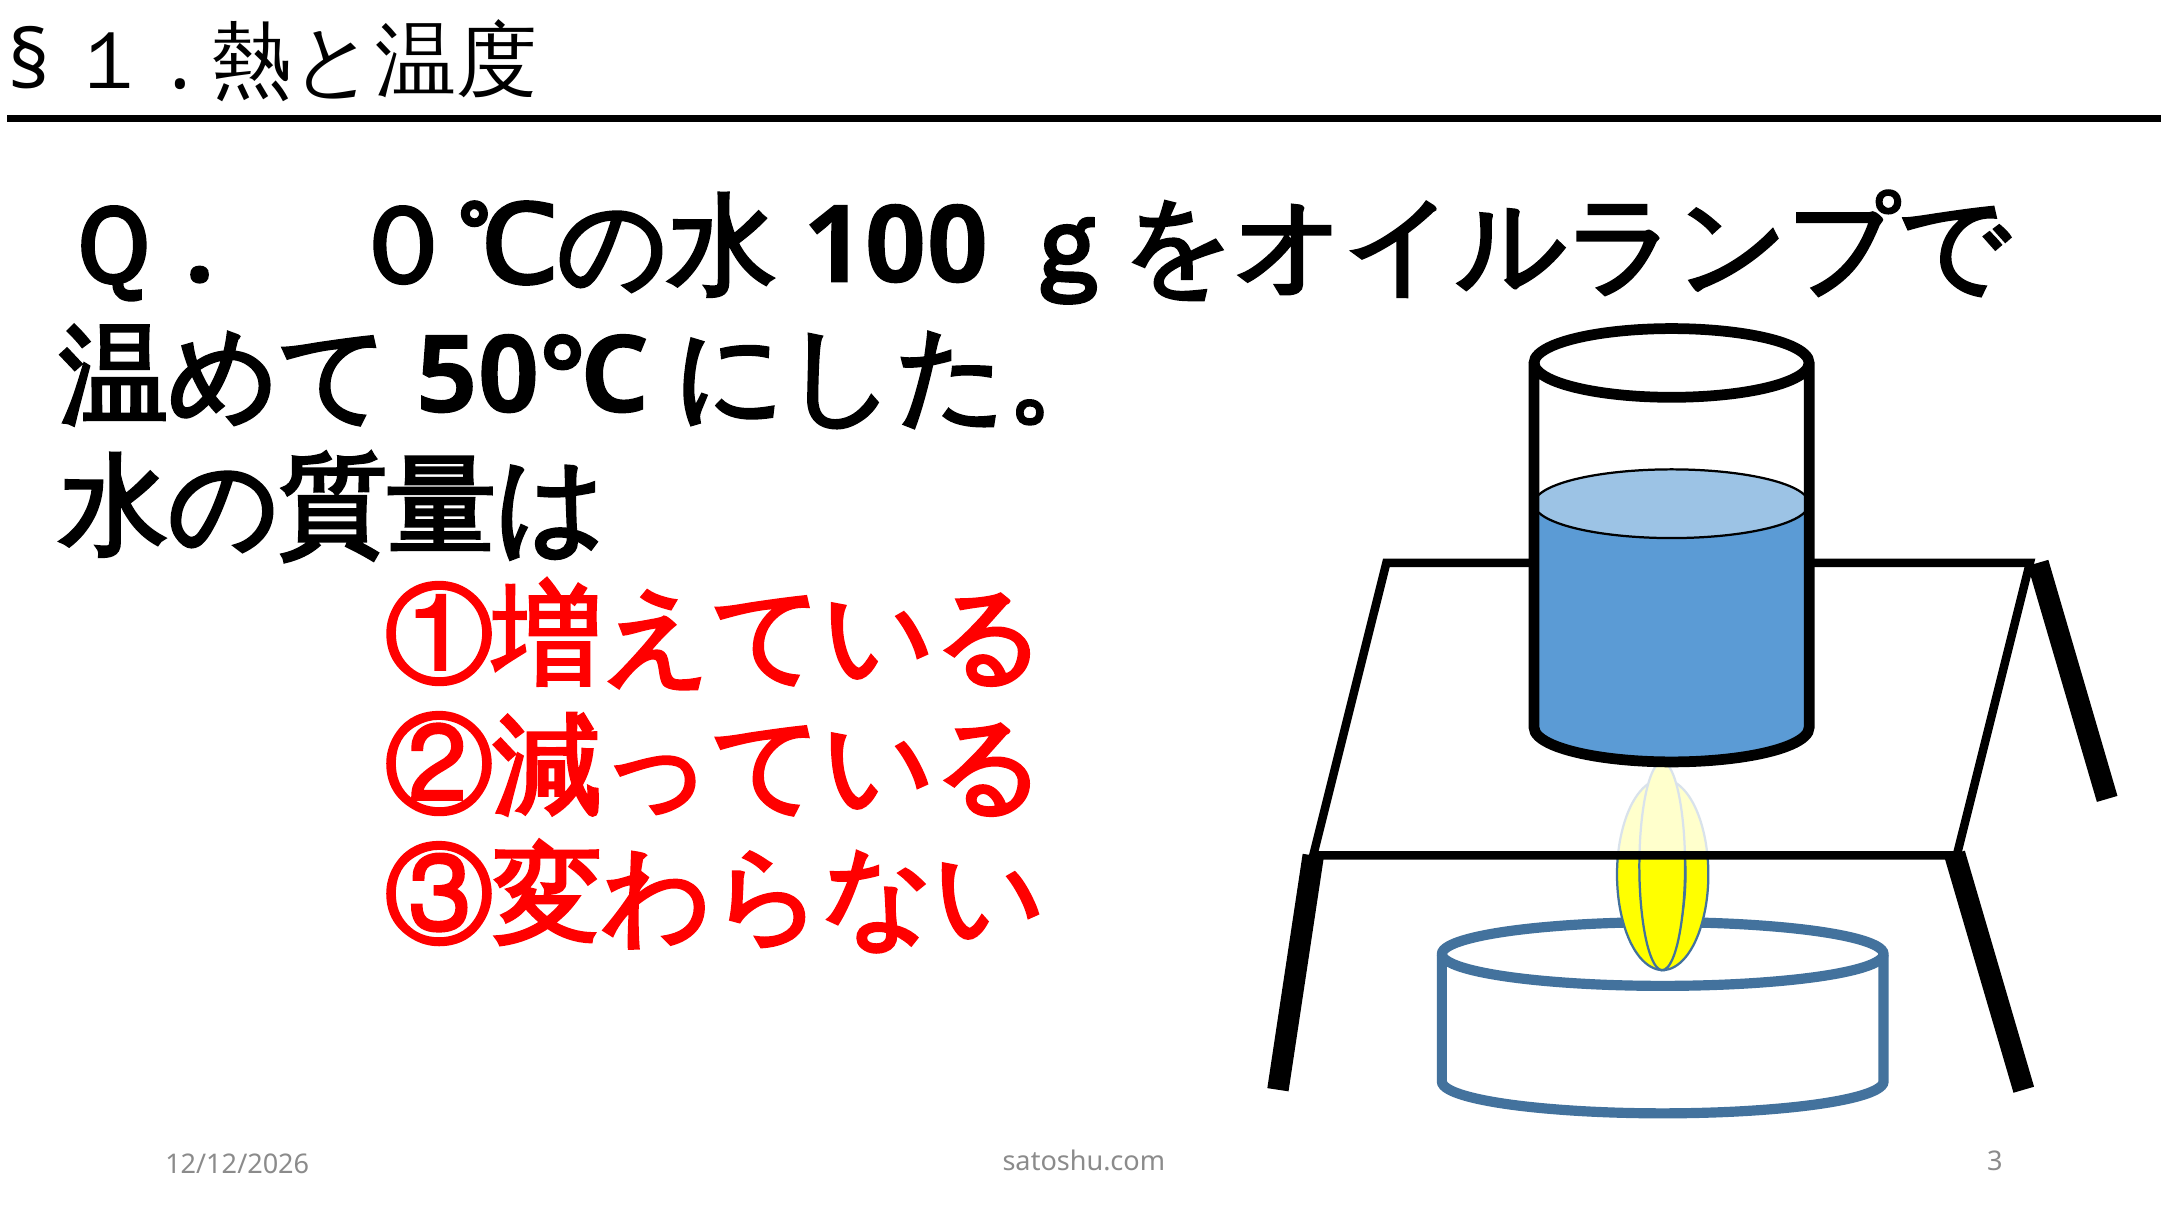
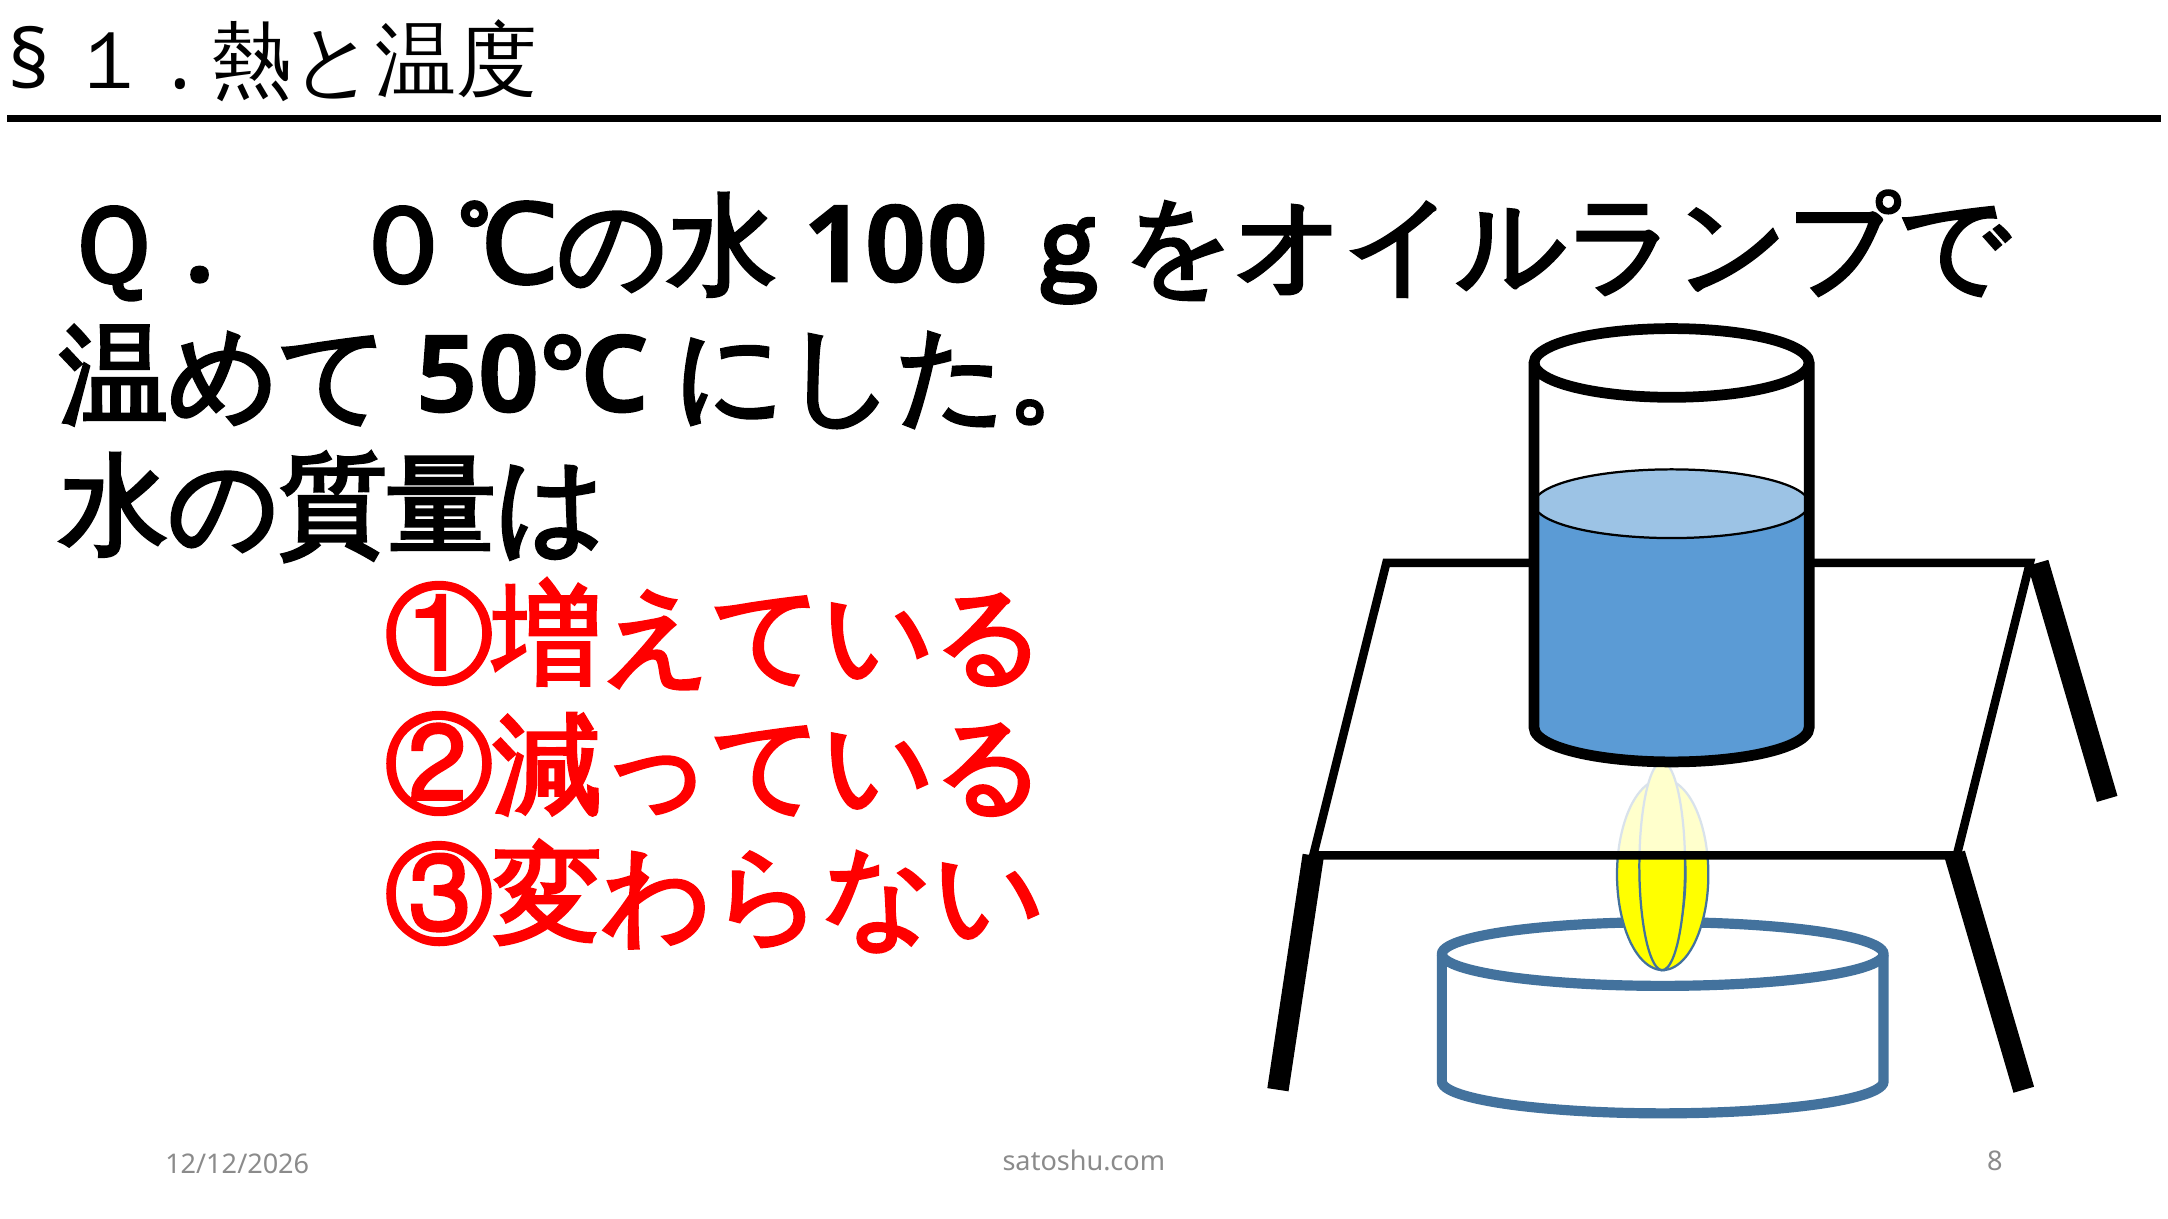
3: 3 -> 8
